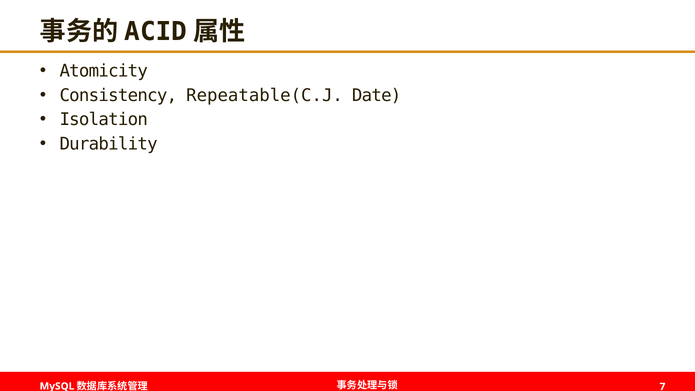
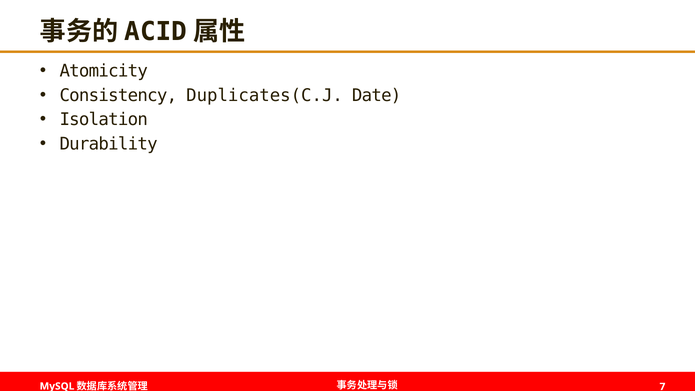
Repeatable(C.J: Repeatable(C.J -> Duplicates(C.J
